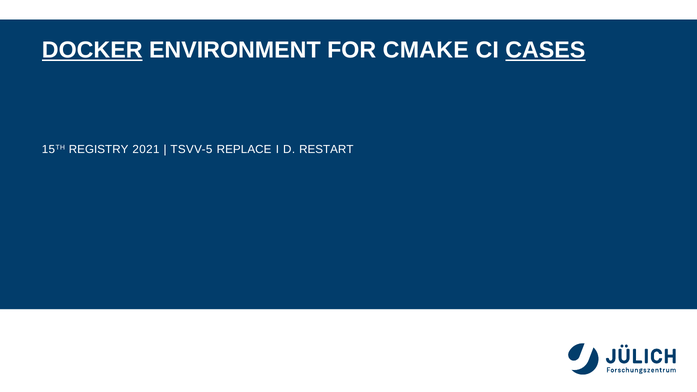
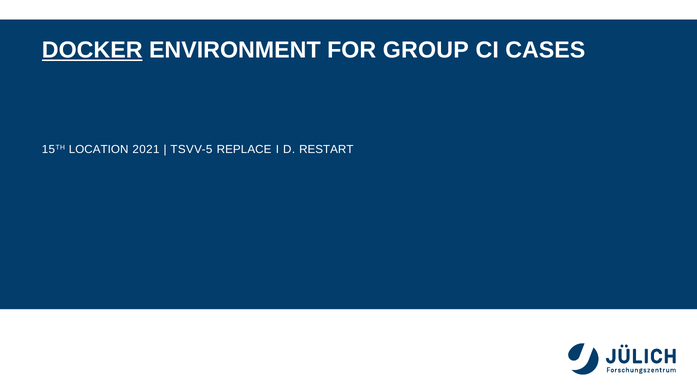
CMAKE: CMAKE -> GROUP
CASES underline: present -> none
REGISTRY: REGISTRY -> LOCATION
